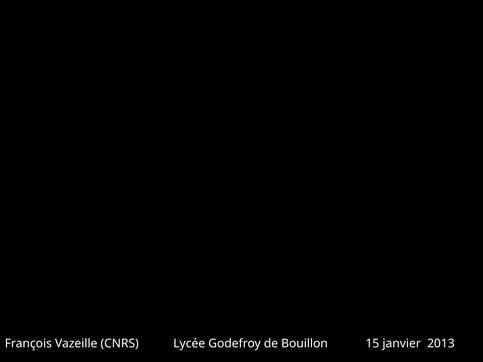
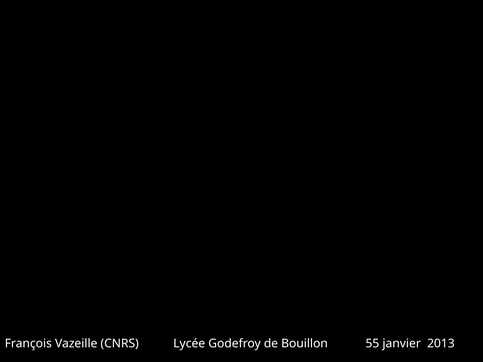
15: 15 -> 55
